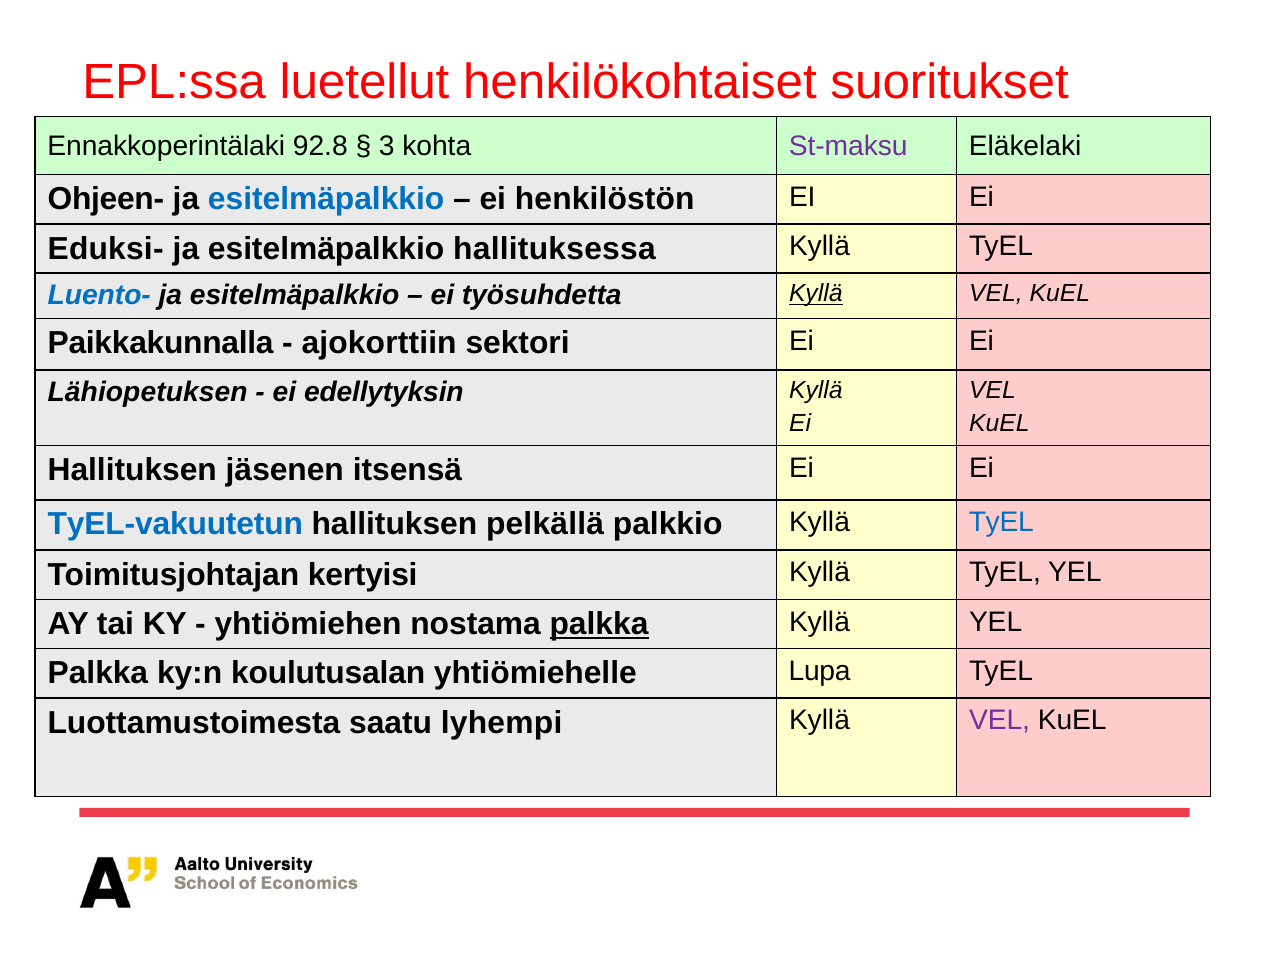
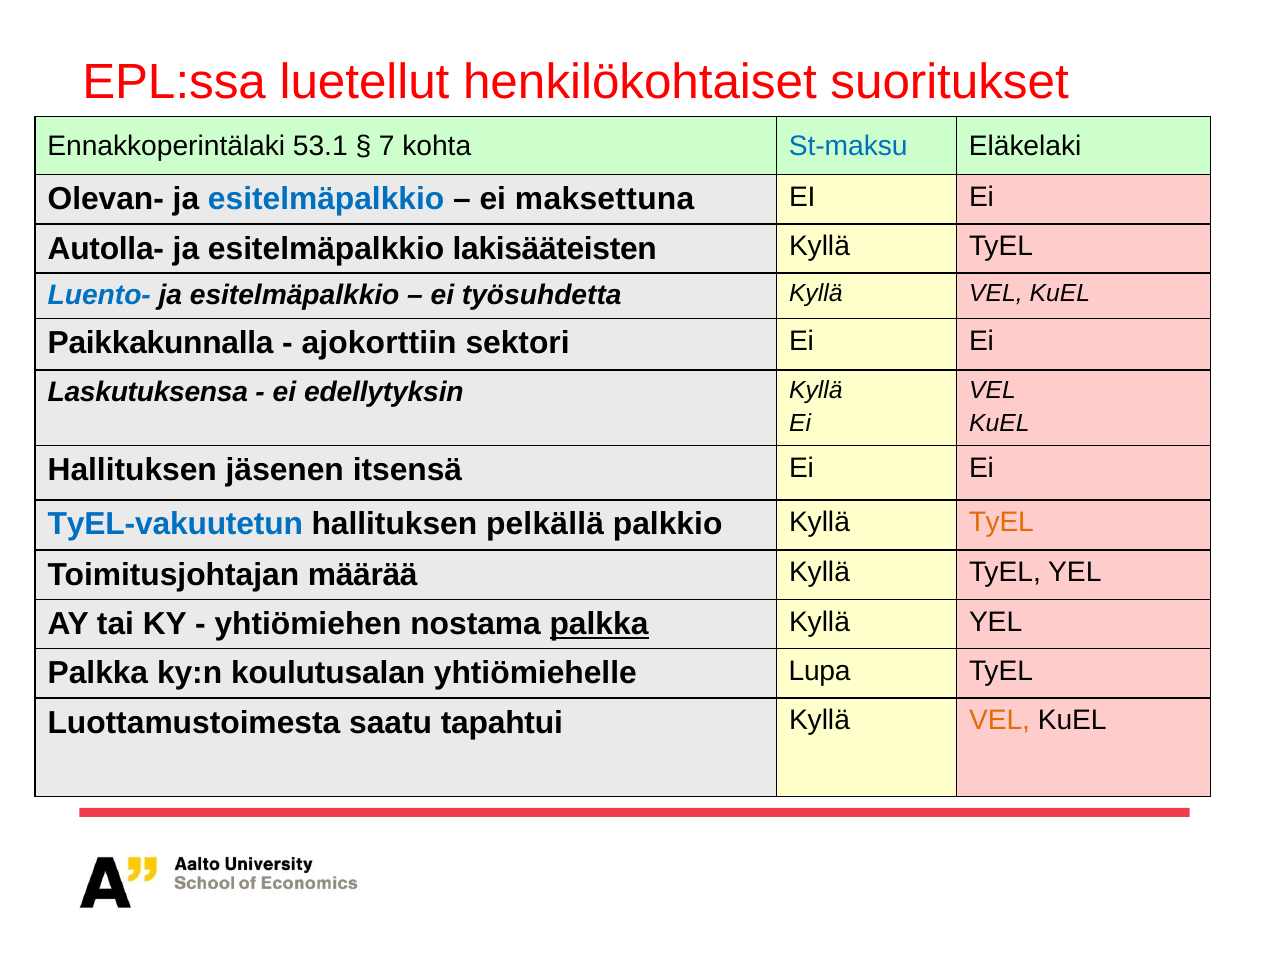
92.8: 92.8 -> 53.1
3: 3 -> 7
St-maksu colour: purple -> blue
Ohjeen-: Ohjeen- -> Olevan-
henkilöstön: henkilöstön -> maksettuna
Eduksi-: Eduksi- -> Autolla-
hallituksessa: hallituksessa -> lakisääteisten
Kyllä at (816, 294) underline: present -> none
Lähiopetuksen: Lähiopetuksen -> Laskutuksensa
TyEL at (1001, 522) colour: blue -> orange
kertyisi: kertyisi -> määrää
lyhempi: lyhempi -> tapahtui
VEL at (1000, 721) colour: purple -> orange
